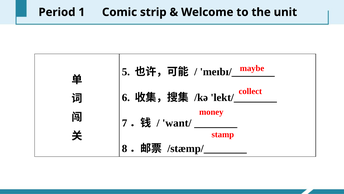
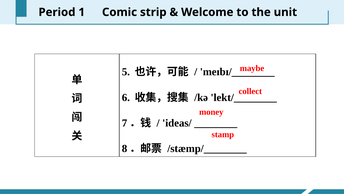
want/: want/ -> ideas/
